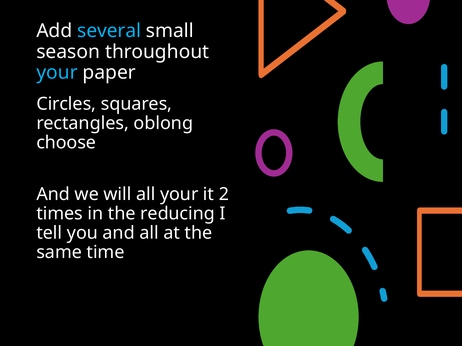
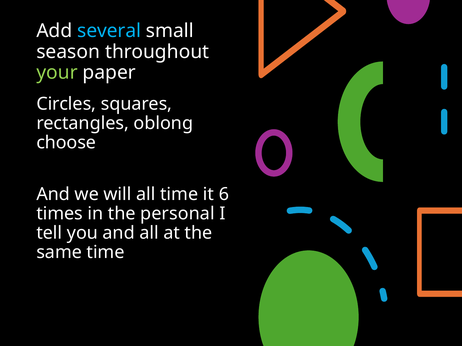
your at (57, 73) colour: light blue -> light green
all your: your -> time
2: 2 -> 6
reducing: reducing -> personal
